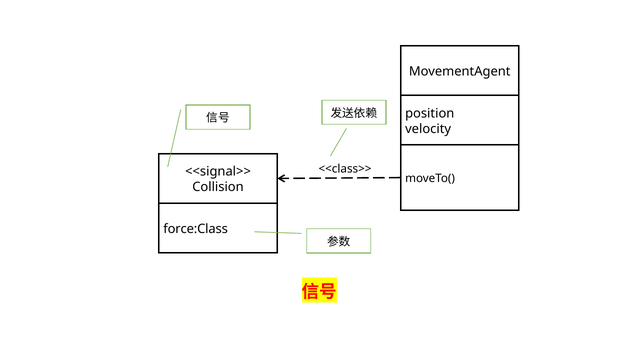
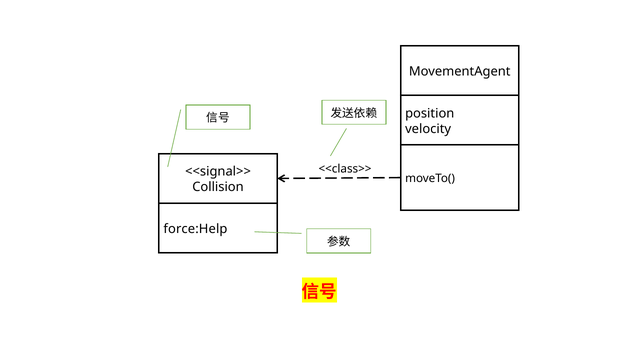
force:Class: force:Class -> force:Help
